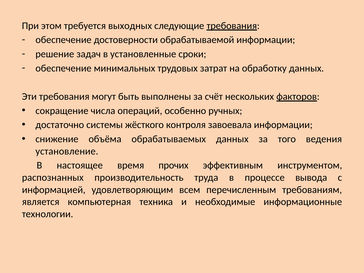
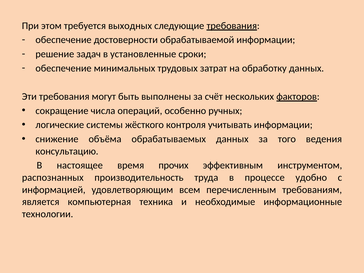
достаточно: достаточно -> логические
завоевала: завоевала -> учитывать
установление: установление -> консультацию
вывода: вывода -> удобно
